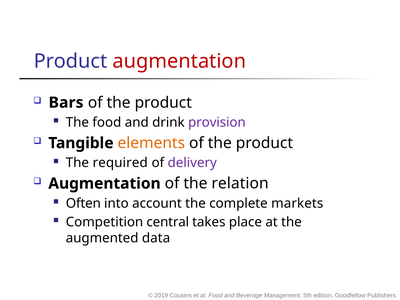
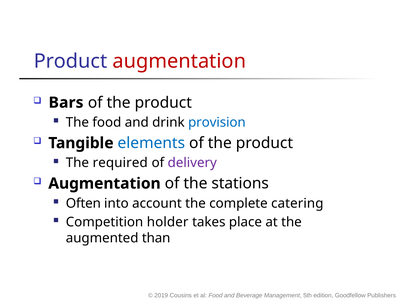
provision colour: purple -> blue
elements colour: orange -> blue
relation: relation -> stations
markets: markets -> catering
central: central -> holder
data: data -> than
